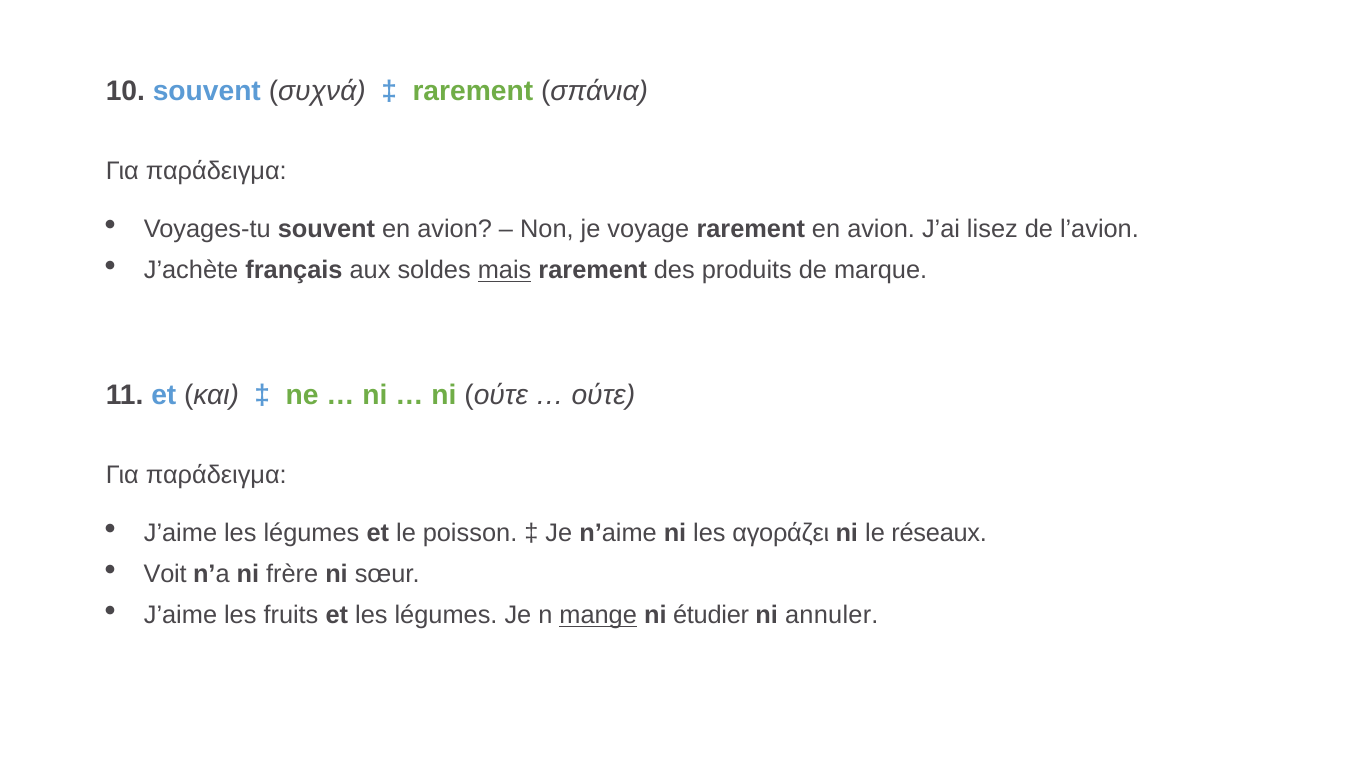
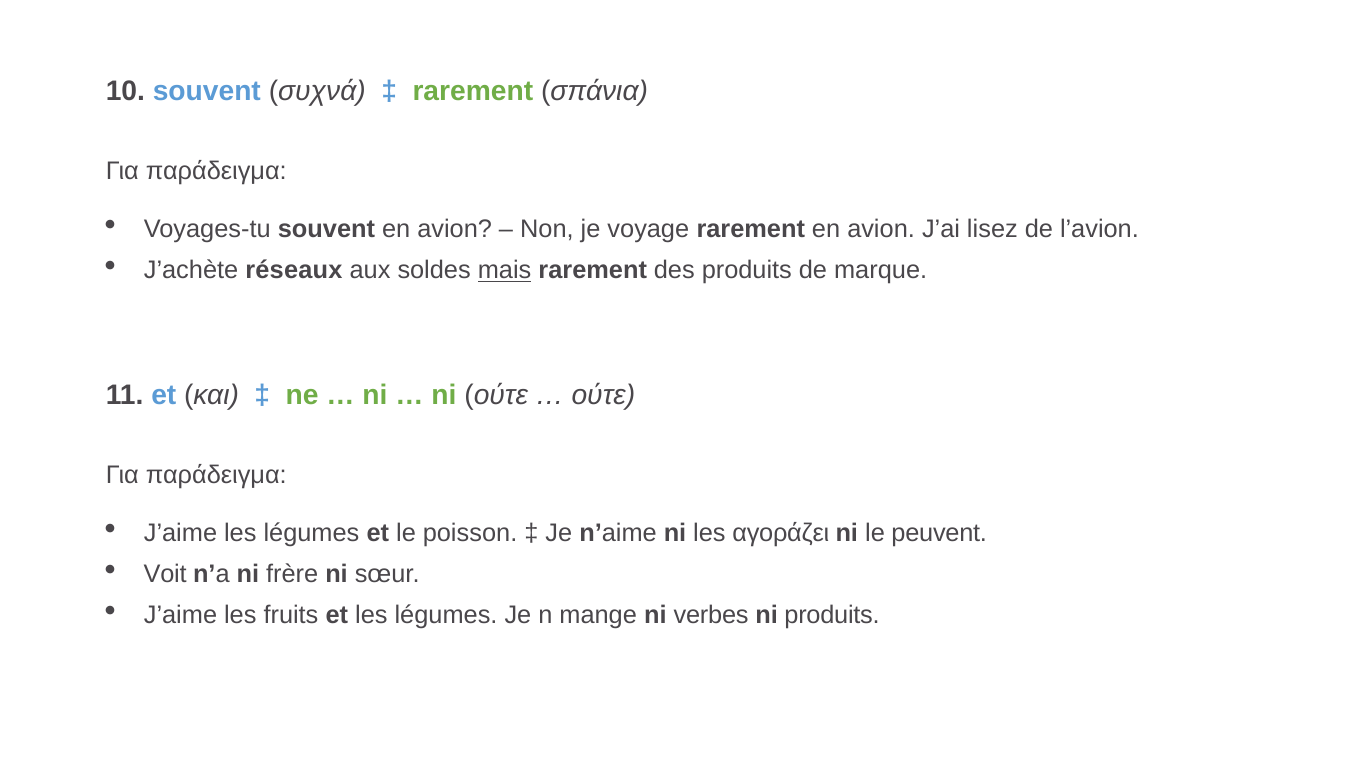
français: français -> réseaux
réseaux: réseaux -> peuvent
mange underline: present -> none
étudier: étudier -> verbes
ni annuler: annuler -> produits
